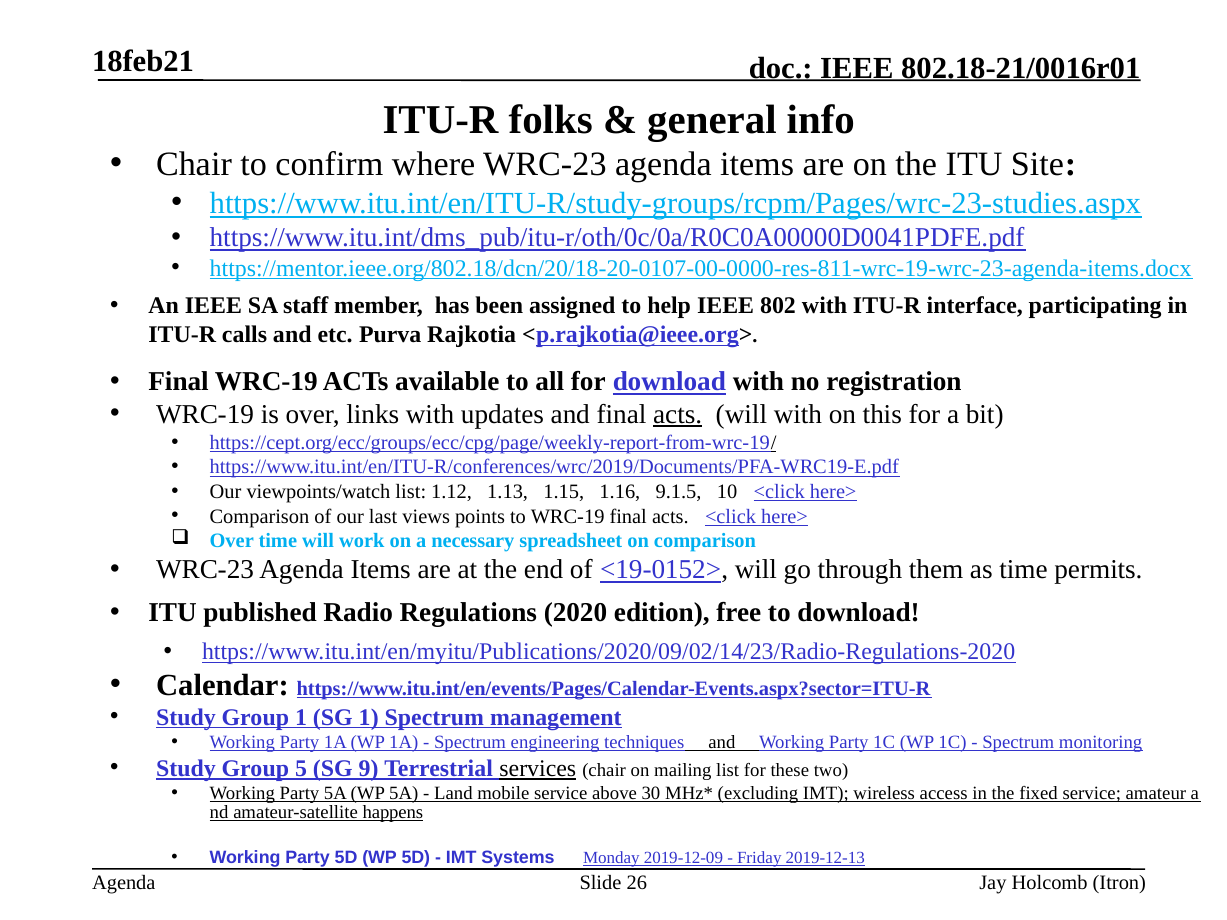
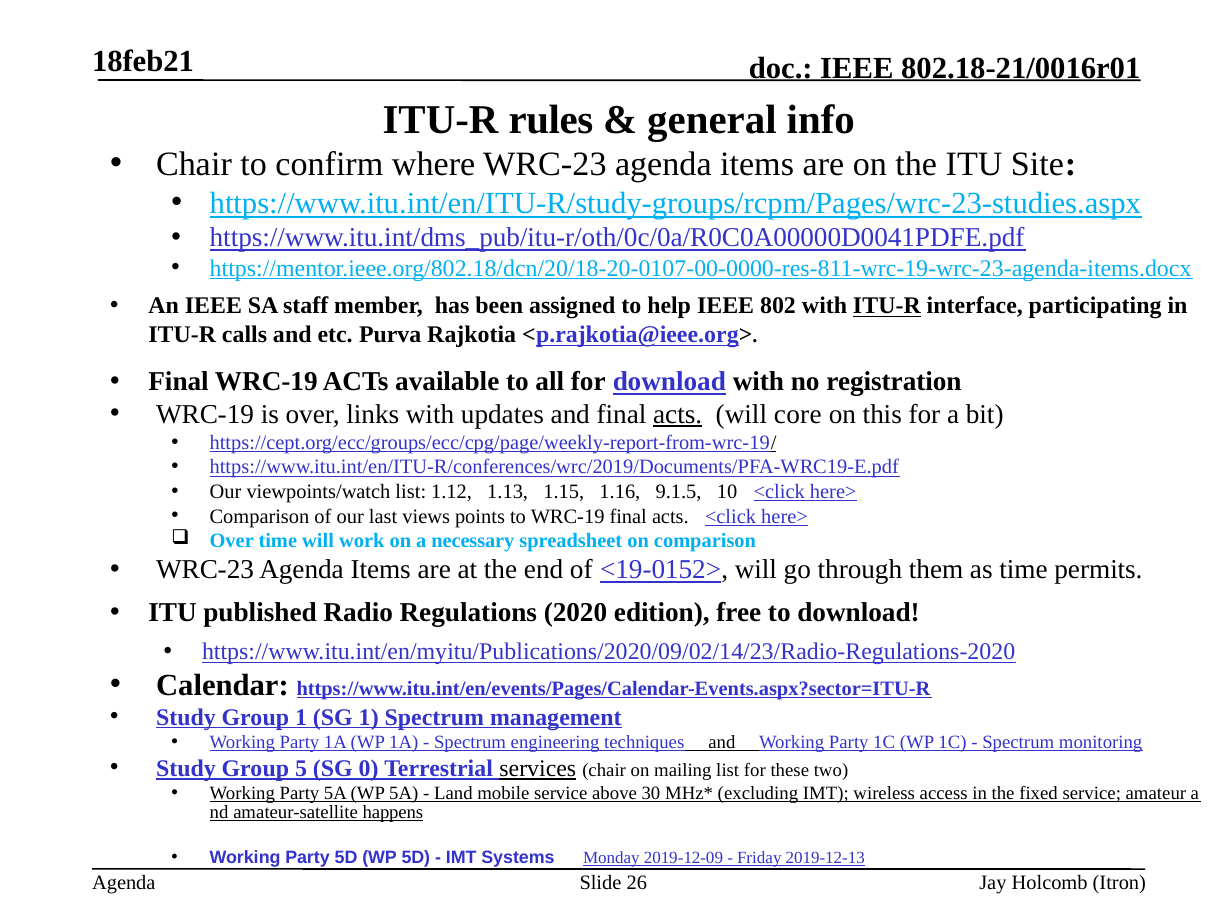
folks: folks -> rules
ITU-R at (887, 306) underline: none -> present
will with: with -> core
9: 9 -> 0
